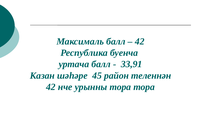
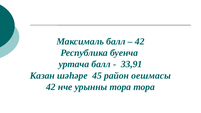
теленнән: теленнән -> оешмасы
